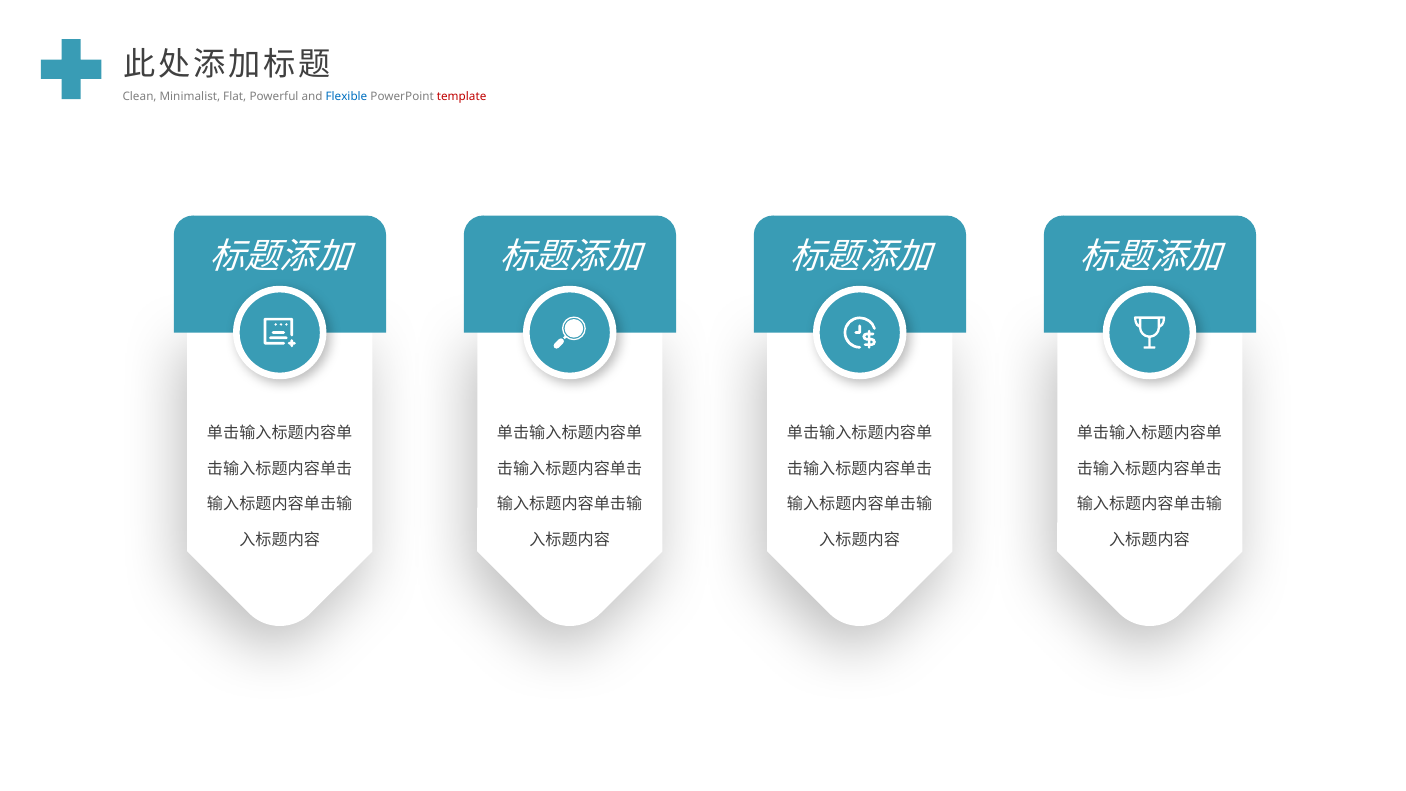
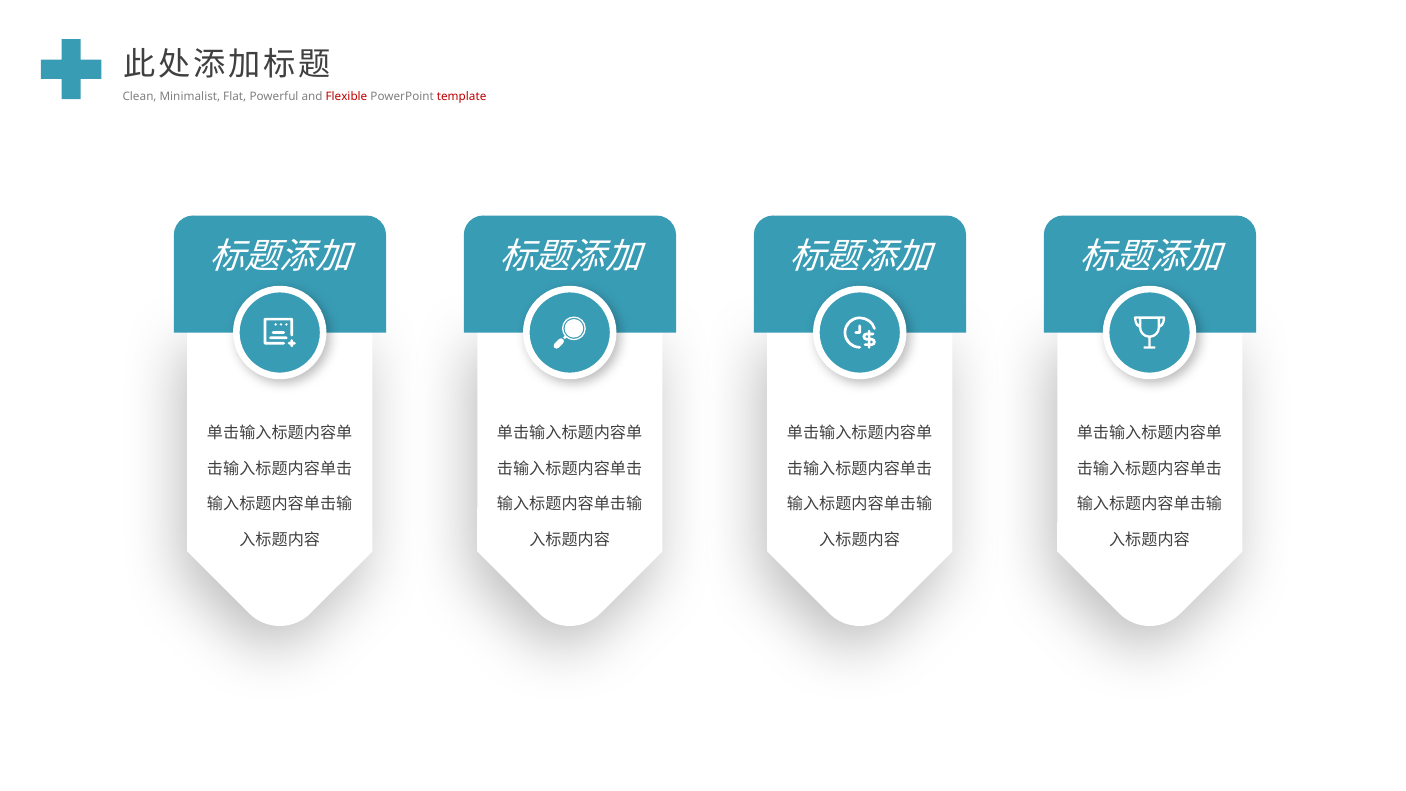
Flexible colour: blue -> red
